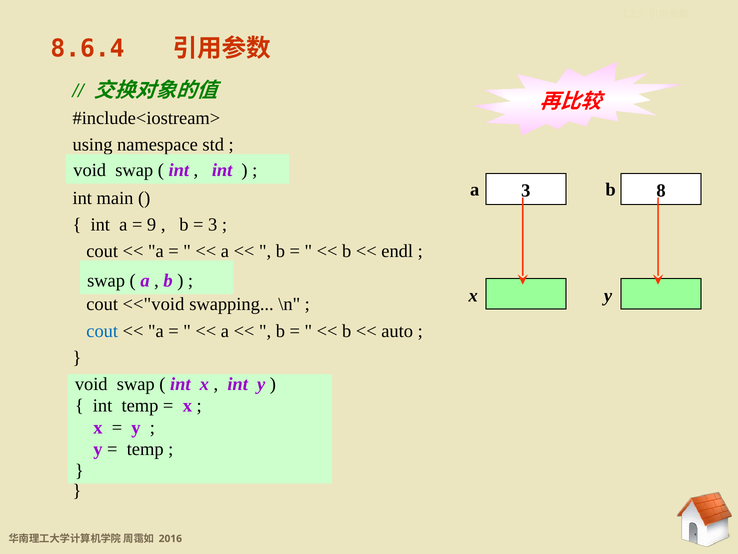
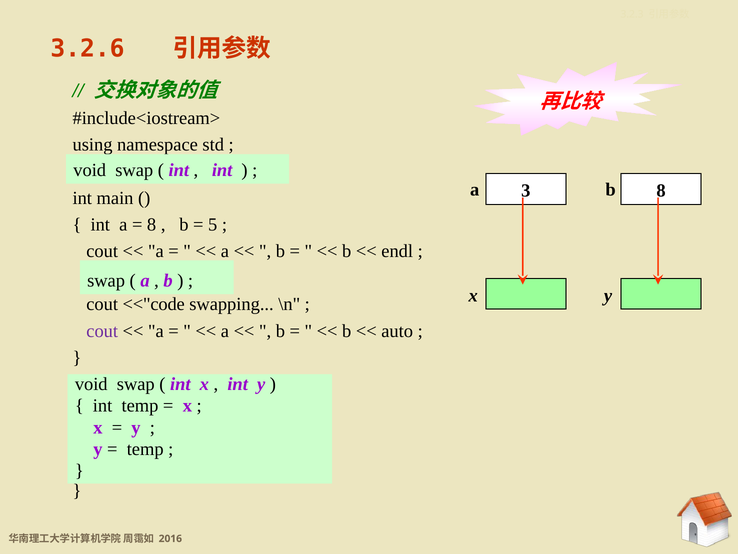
8.6.4: 8.6.4 -> 3.2.6
9 at (152, 224): 9 -> 8
3 at (213, 224): 3 -> 5
<<"void: <<"void -> <<"code
cout at (102, 331) colour: blue -> purple
